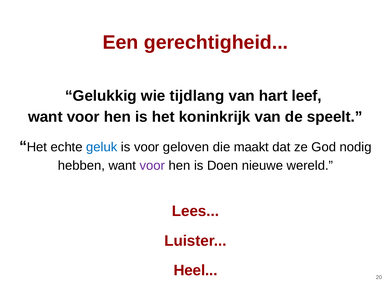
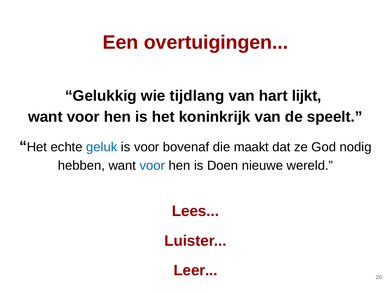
gerechtigheid: gerechtigheid -> overtuigingen
leef: leef -> lijkt
geloven: geloven -> bovenaf
voor at (152, 166) colour: purple -> blue
Heel: Heel -> Leer
